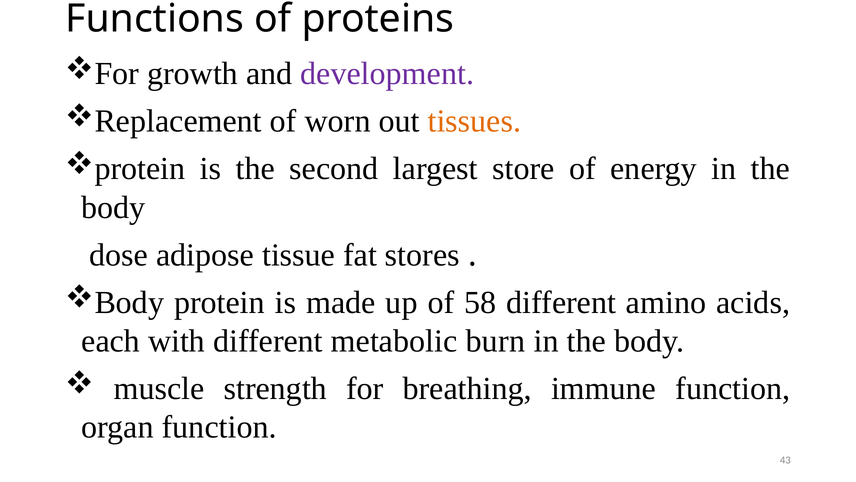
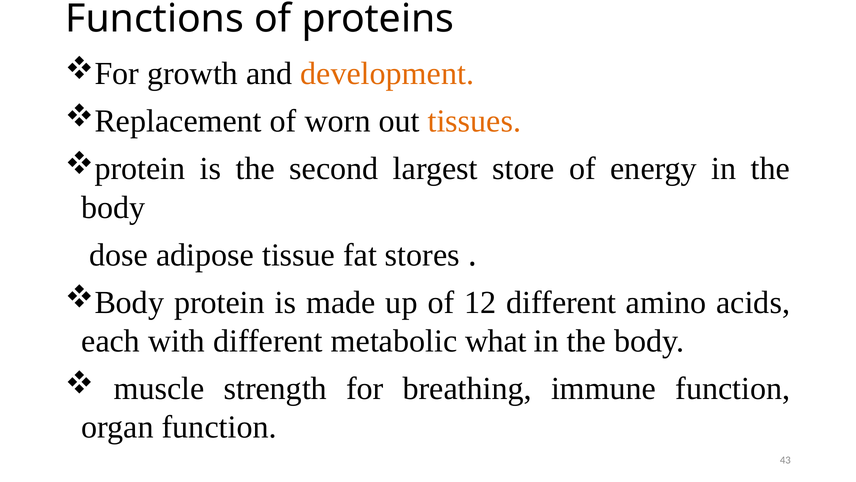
development colour: purple -> orange
58: 58 -> 12
burn: burn -> what
